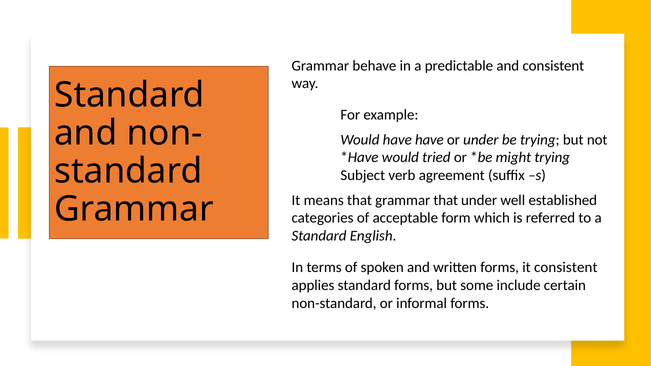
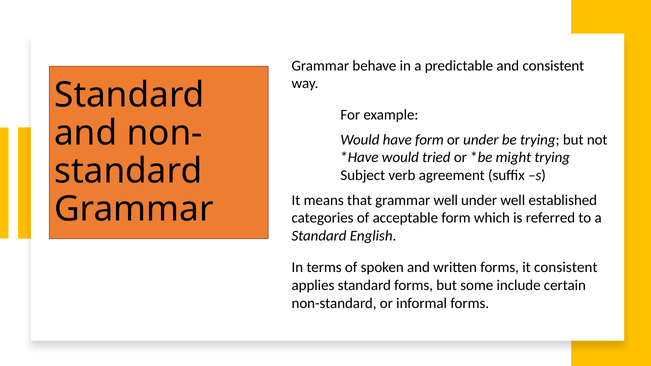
have have: have -> form
grammar that: that -> well
